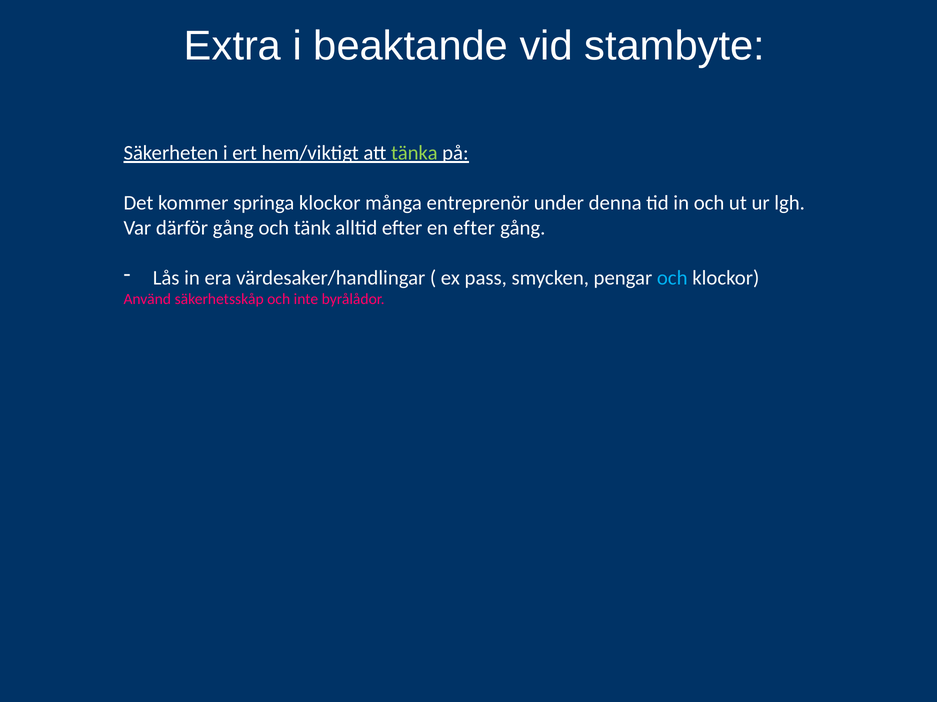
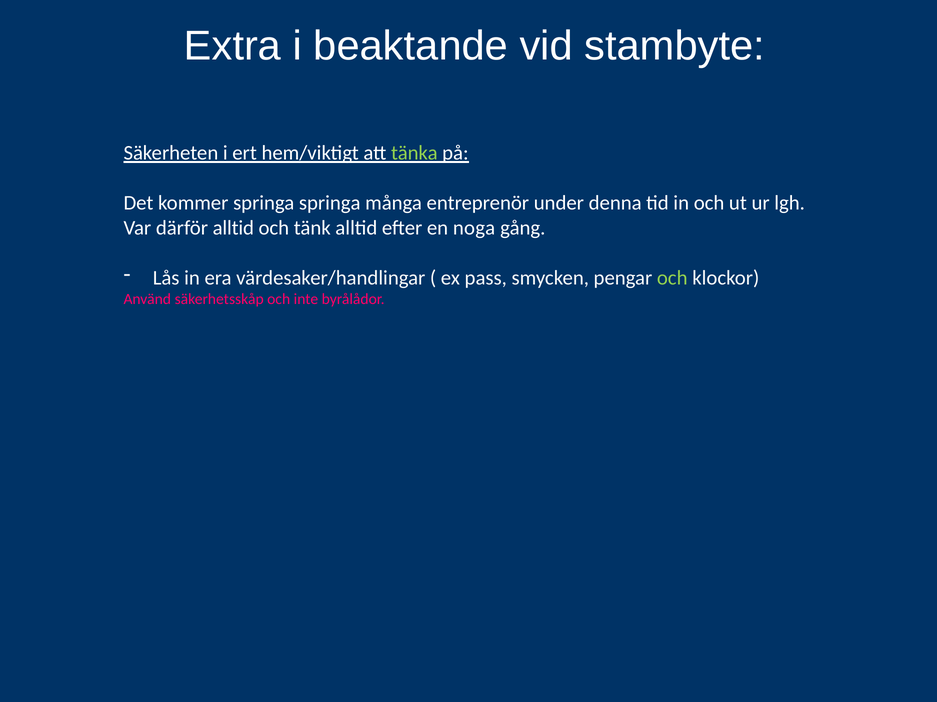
springa klockor: klockor -> springa
därför gång: gång -> alltid
en efter: efter -> noga
och at (672, 278) colour: light blue -> light green
